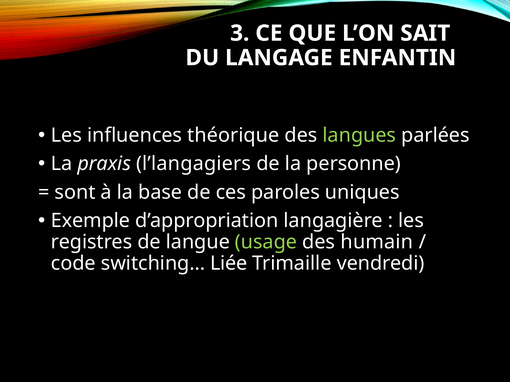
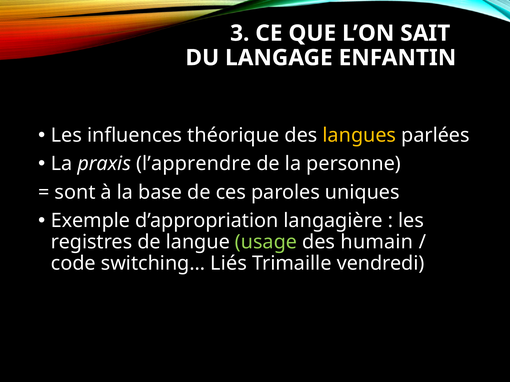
langues colour: light green -> yellow
l’langagiers: l’langagiers -> l’apprendre
Liée: Liée -> Liés
